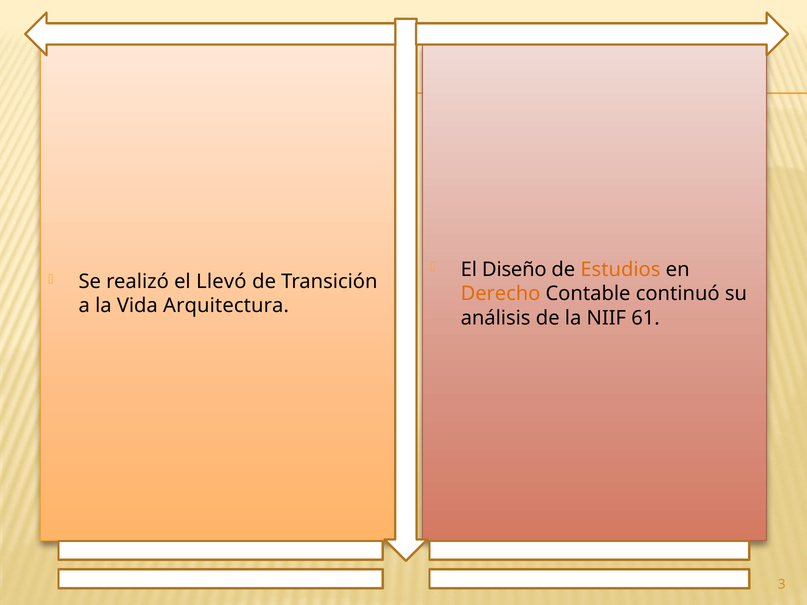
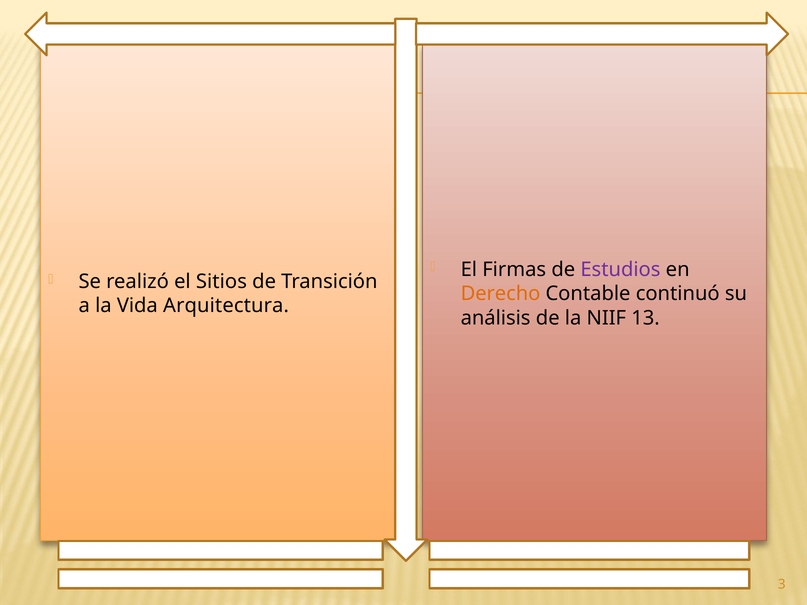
Diseño: Diseño -> Firmas
Estudios colour: orange -> purple
Llevó: Llevó -> Sitios
61: 61 -> 13
